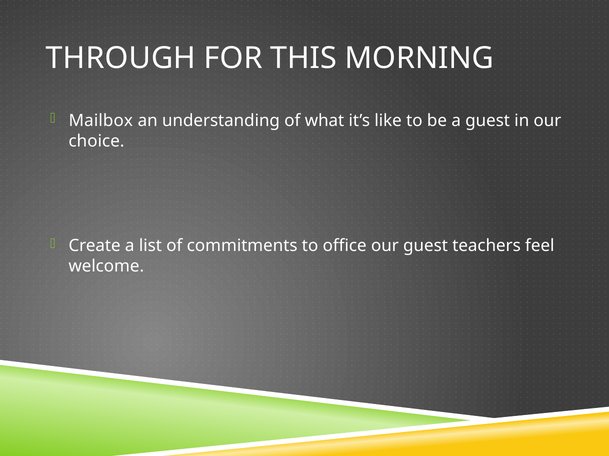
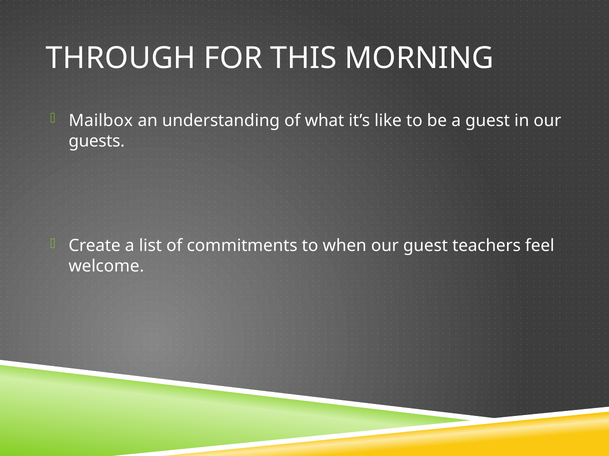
choice: choice -> guests
office: office -> when
